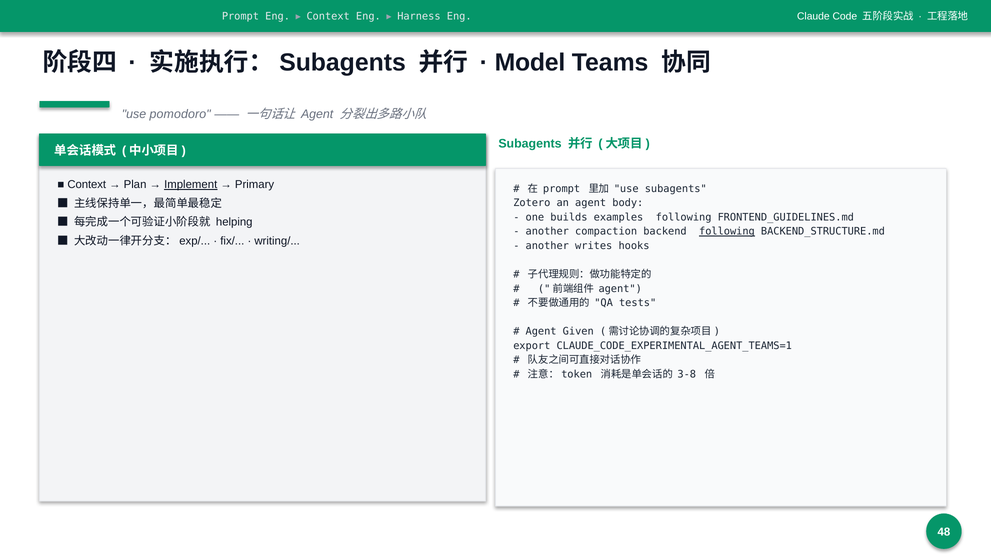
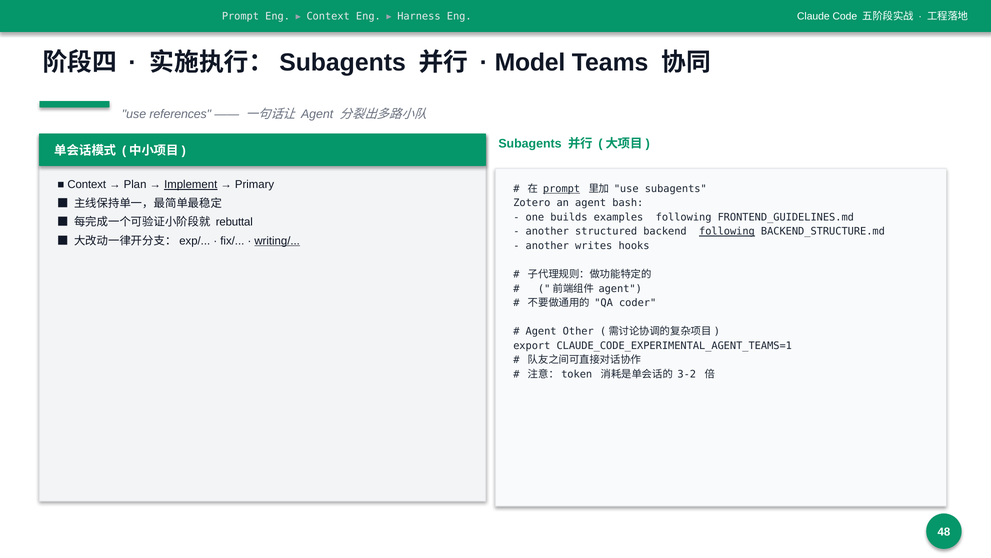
pomodoro: pomodoro -> references
prompt at (562, 189) underline: none -> present
body: body -> bash
helping: helping -> rebuttal
compaction: compaction -> structured
writing/ underline: none -> present
tests: tests -> coder
Given: Given -> Other
3-8: 3-8 -> 3-2
